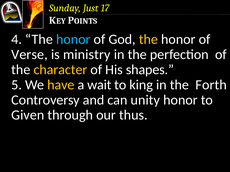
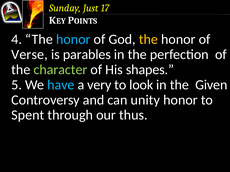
ministry: ministry -> parables
character colour: yellow -> light green
have colour: yellow -> light blue
wait: wait -> very
king: king -> look
Forth: Forth -> Given
Given: Given -> Spent
